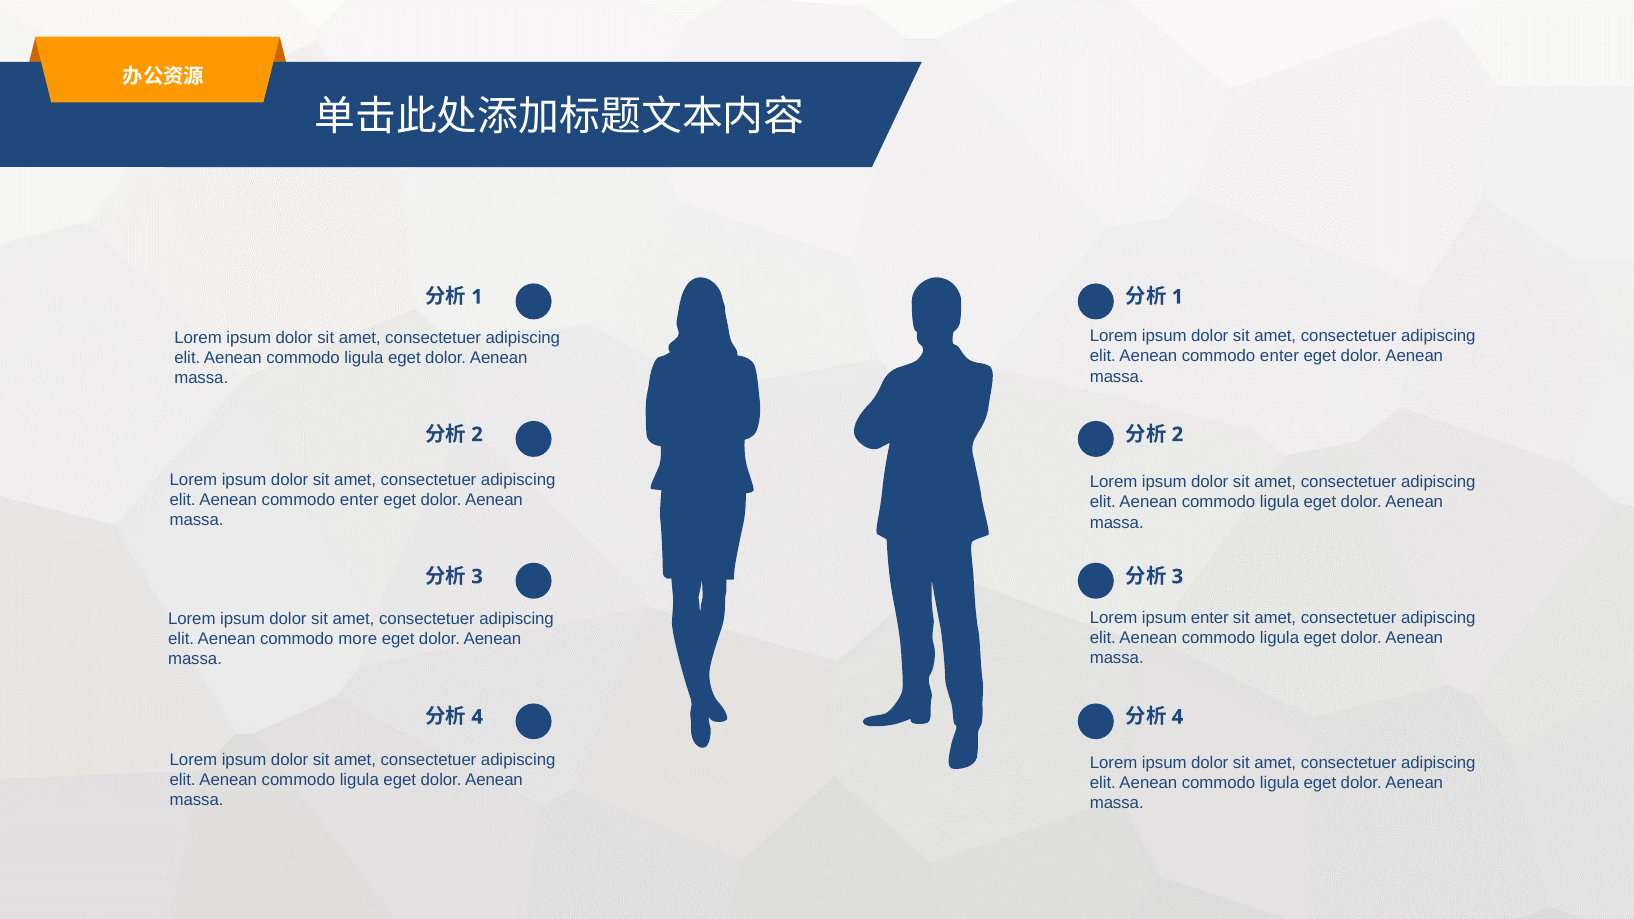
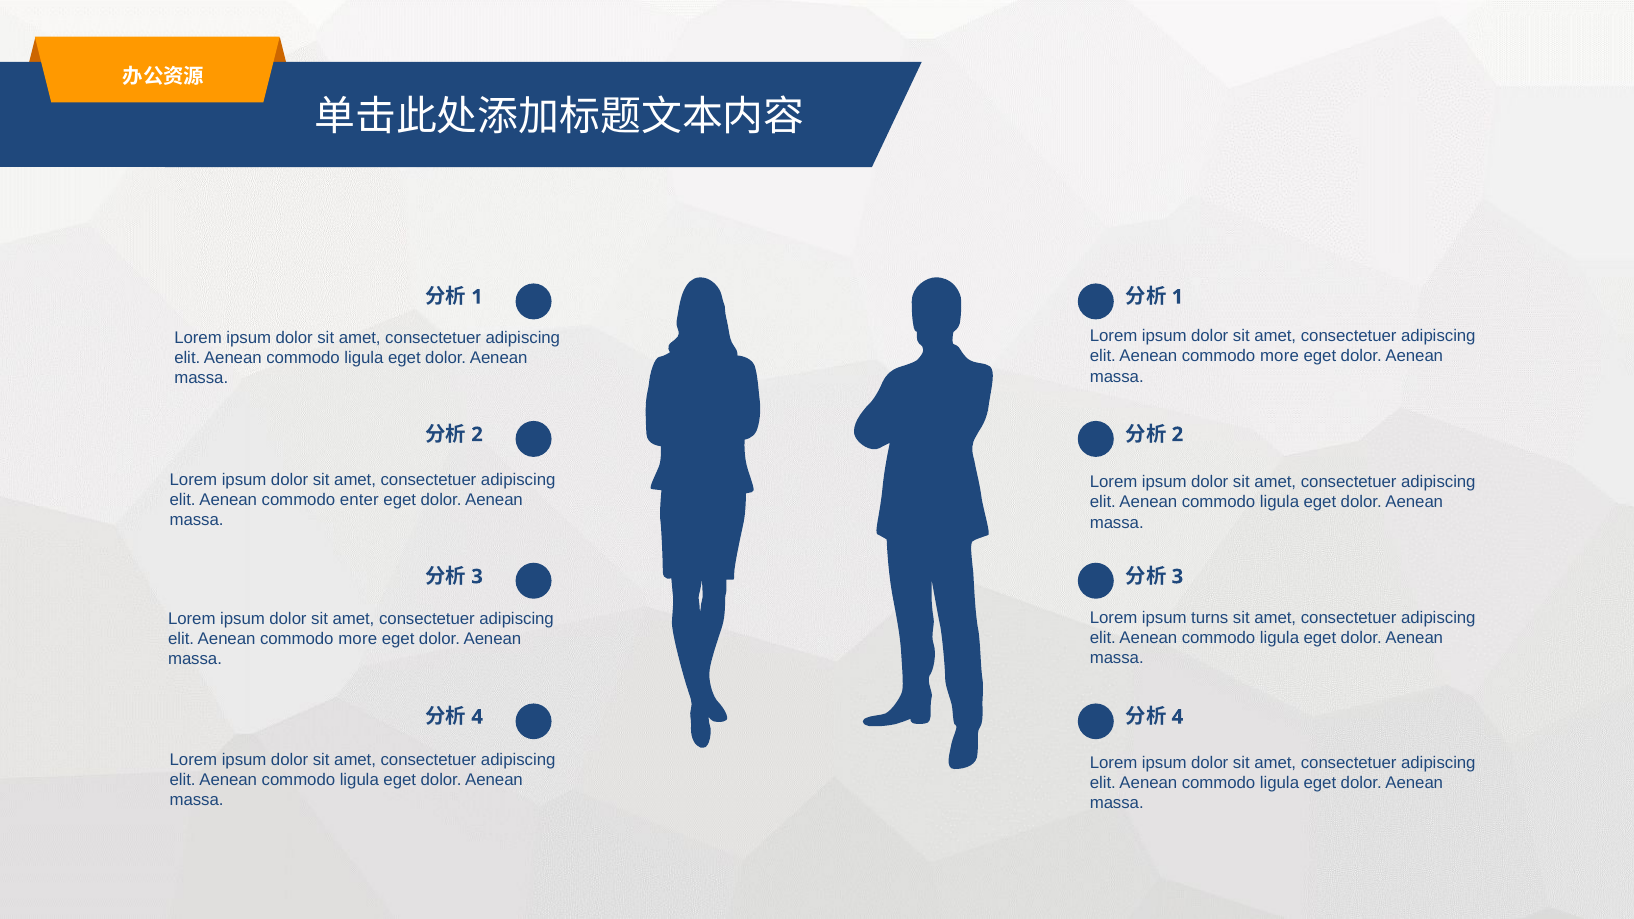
enter at (1279, 356): enter -> more
ipsum enter: enter -> turns
